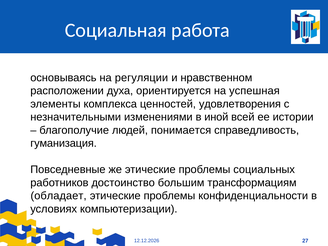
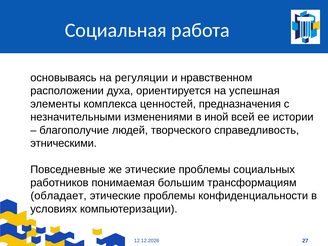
удовлетворения: удовлетворения -> предназначения
понимается: понимается -> творческого
гуманизация: гуманизация -> этническими
достоинство: достоинство -> понимаемая
